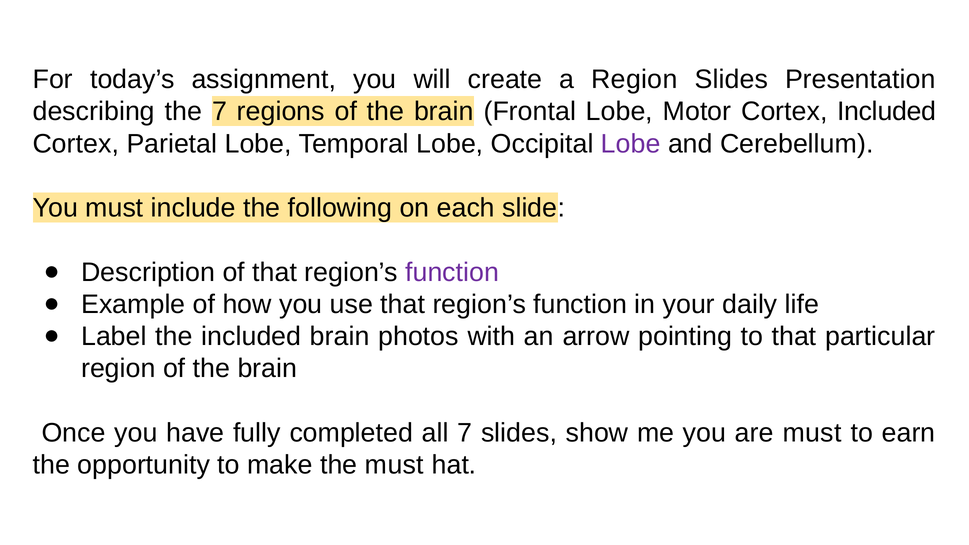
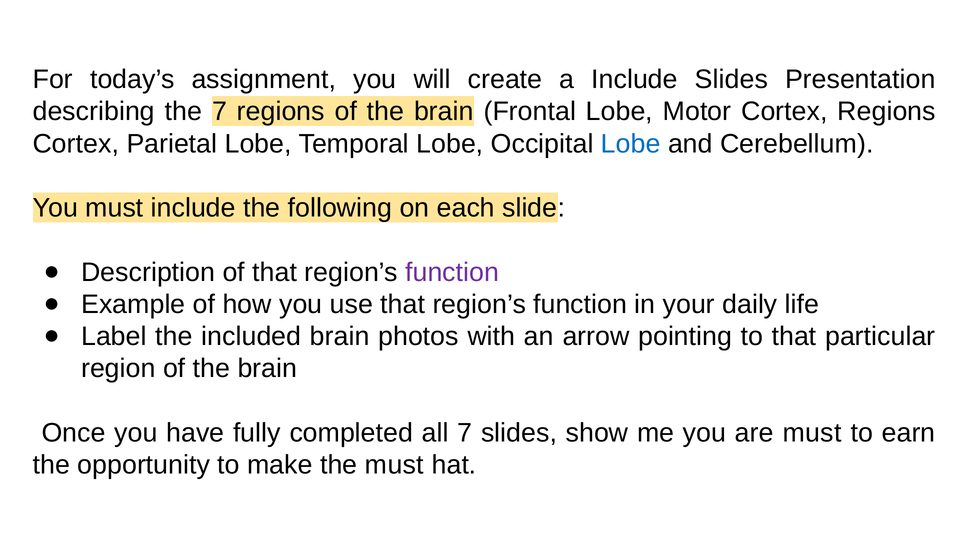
a Region: Region -> Include
Cortex Included: Included -> Regions
Lobe at (631, 144) colour: purple -> blue
